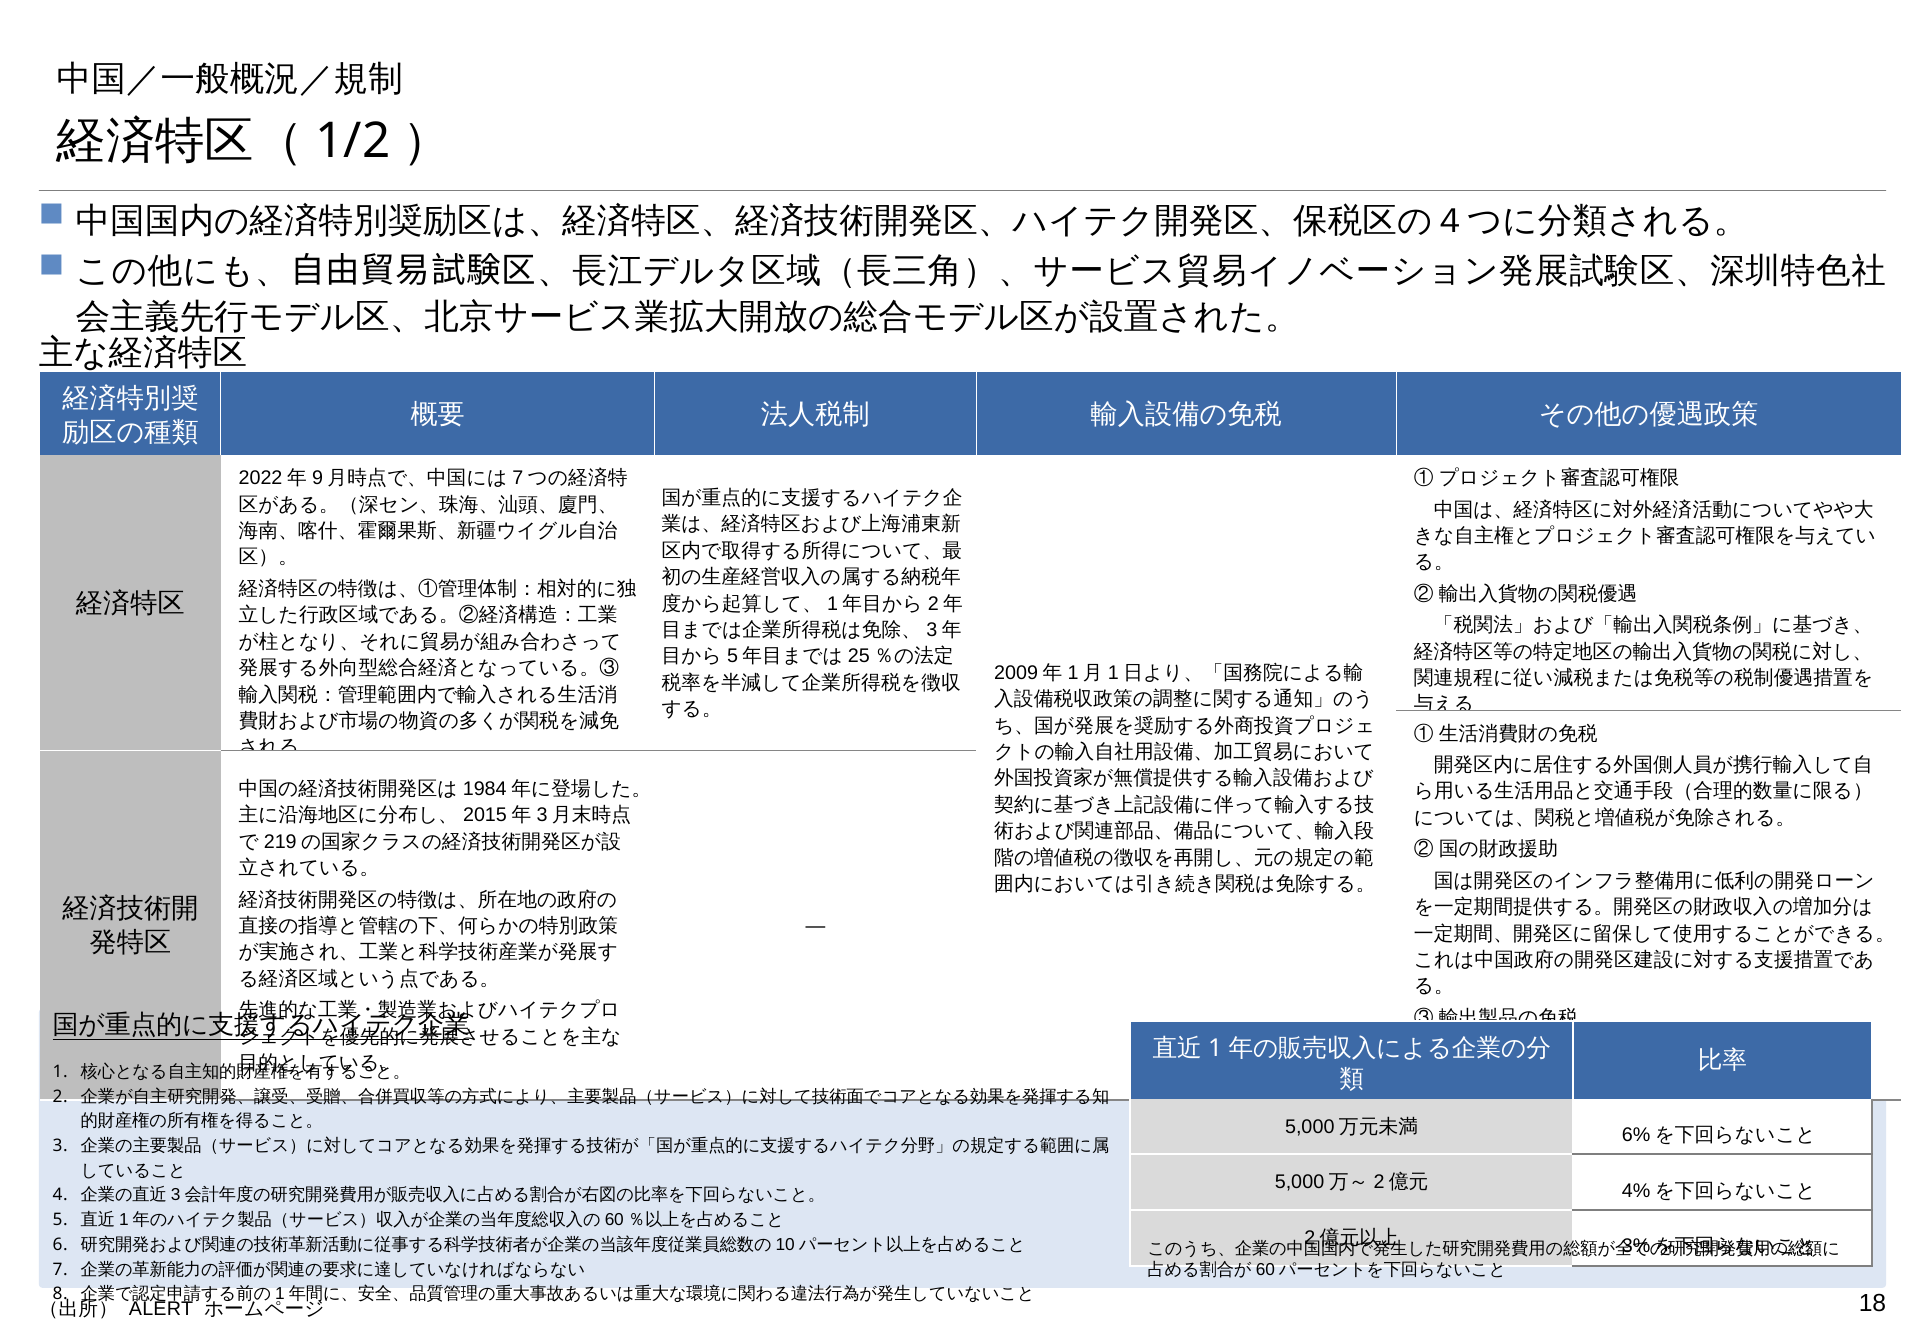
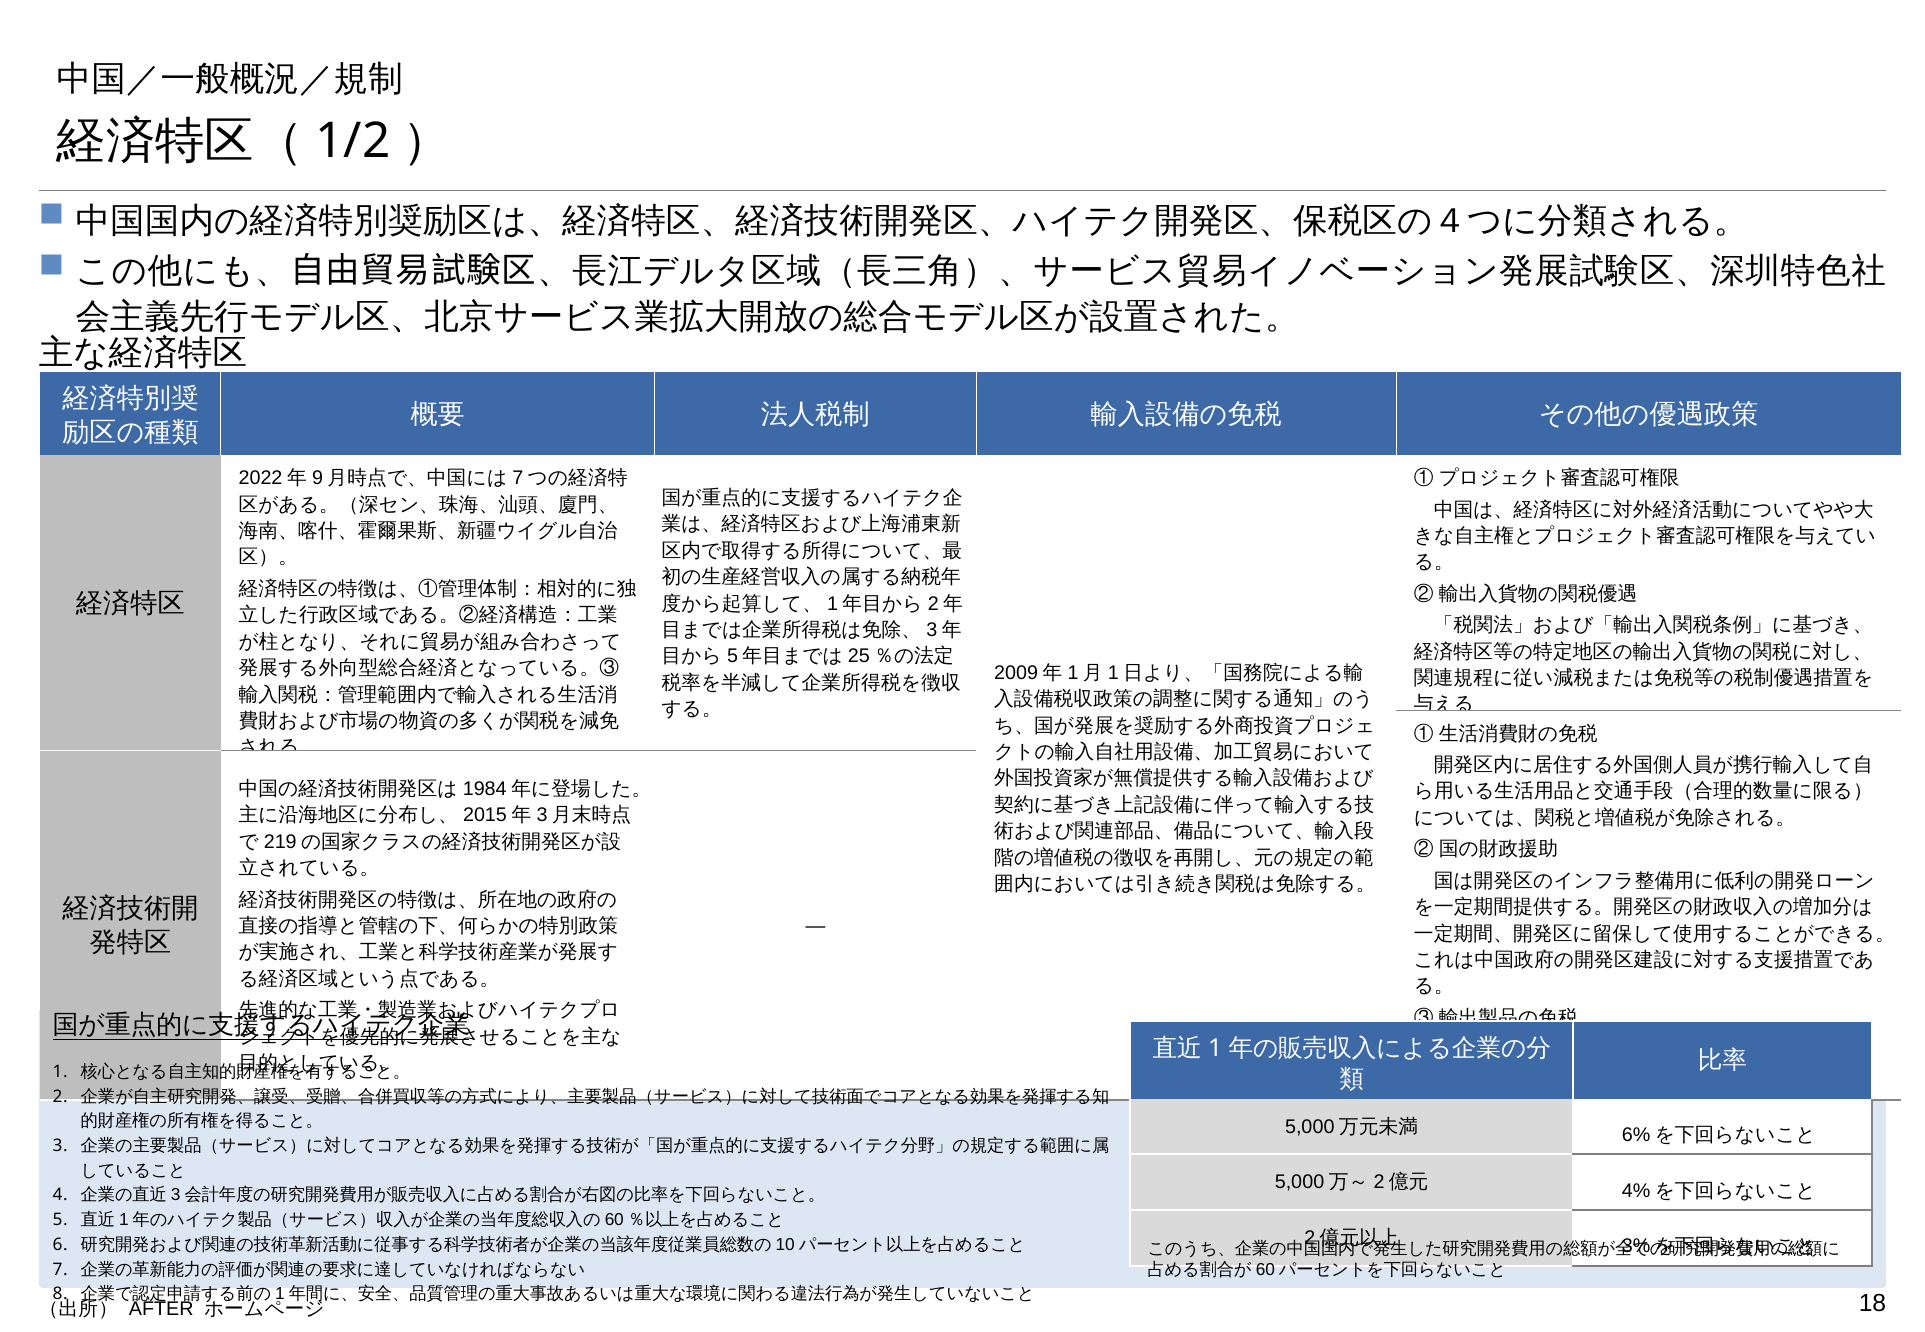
ALERT: ALERT -> AFTER
